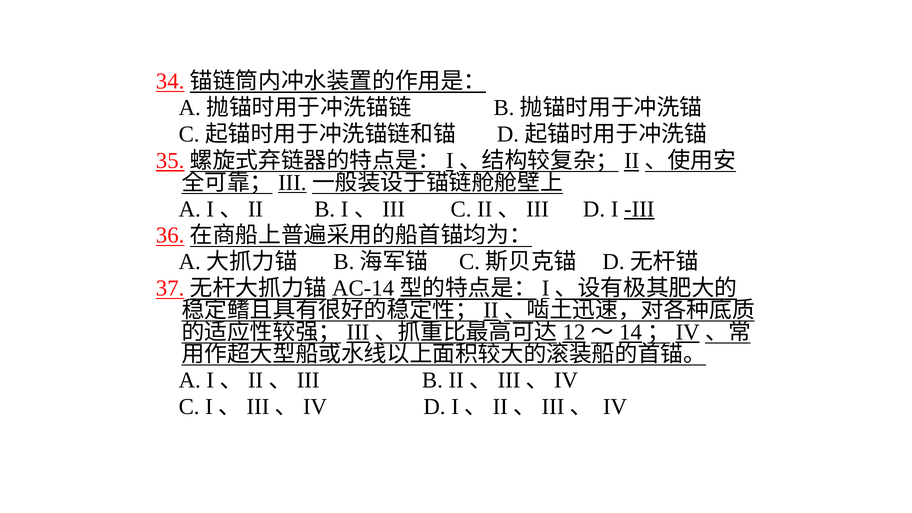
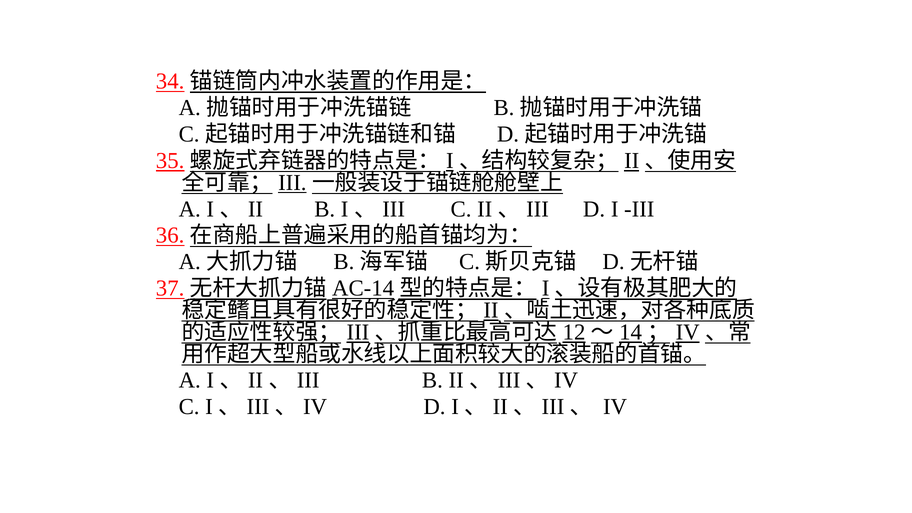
III underline: present -> none
